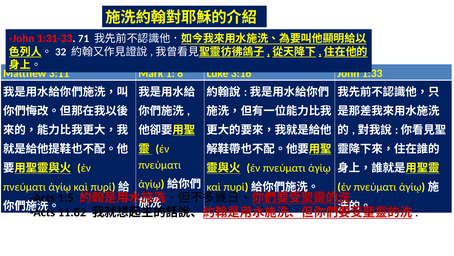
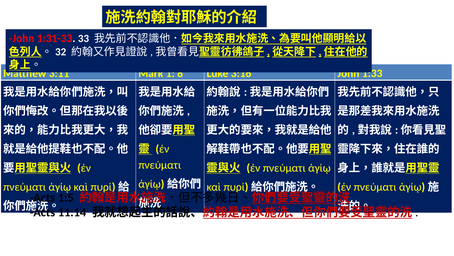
71: 71 -> 33
11:82: 11:82 -> 11:14
